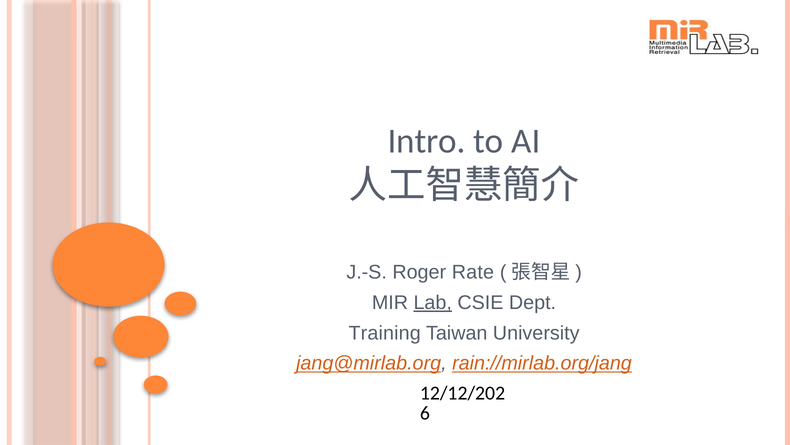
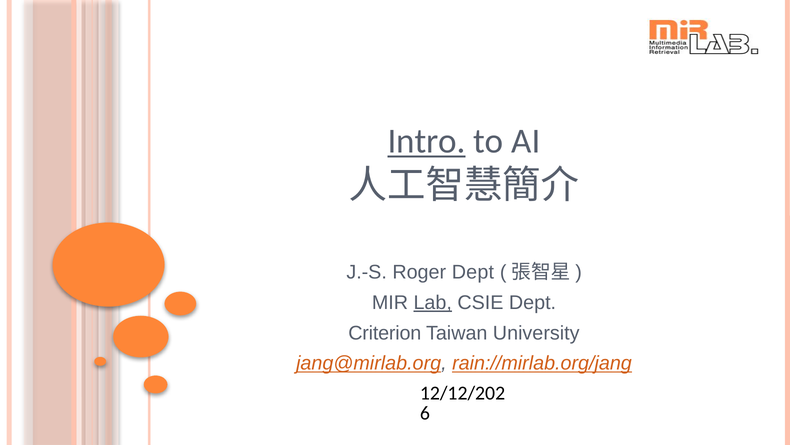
Intro underline: none -> present
Roger Rate: Rate -> Dept
Training: Training -> Criterion
